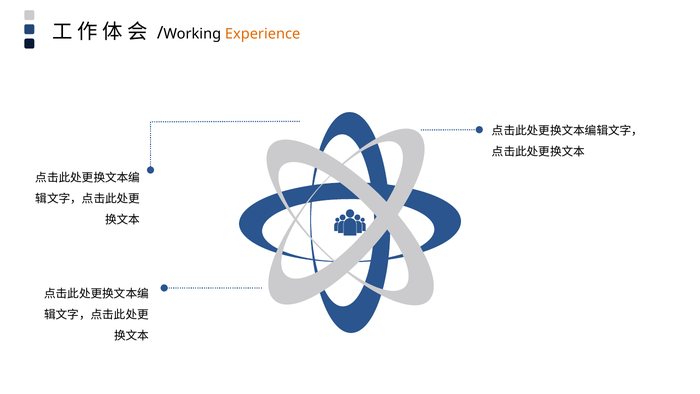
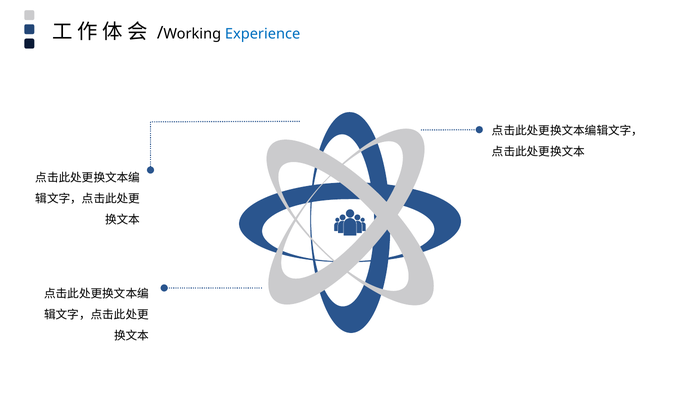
Experience colour: orange -> blue
